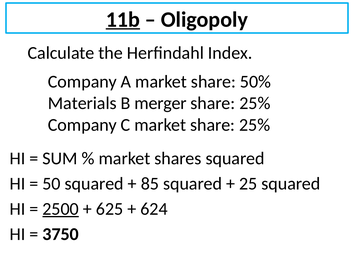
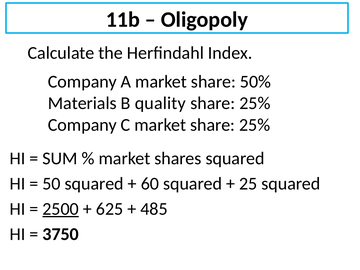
11b underline: present -> none
merger: merger -> quality
85: 85 -> 60
624: 624 -> 485
